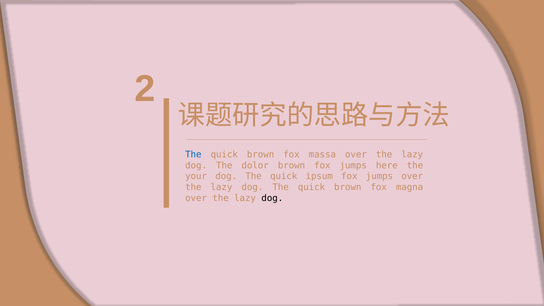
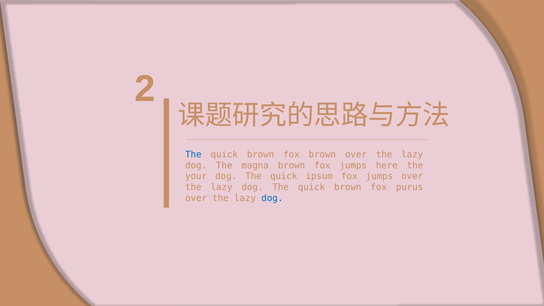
fox massa: massa -> brown
dolor: dolor -> magna
magna: magna -> purus
dog at (272, 198) colour: black -> blue
